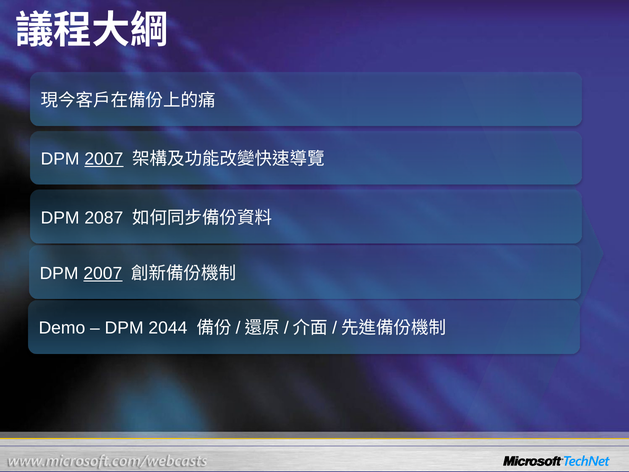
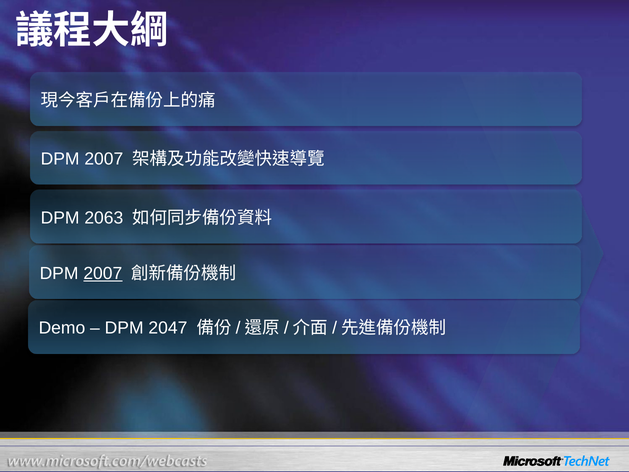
2007 at (104, 159) underline: present -> none
2087: 2087 -> 2063
2044: 2044 -> 2047
